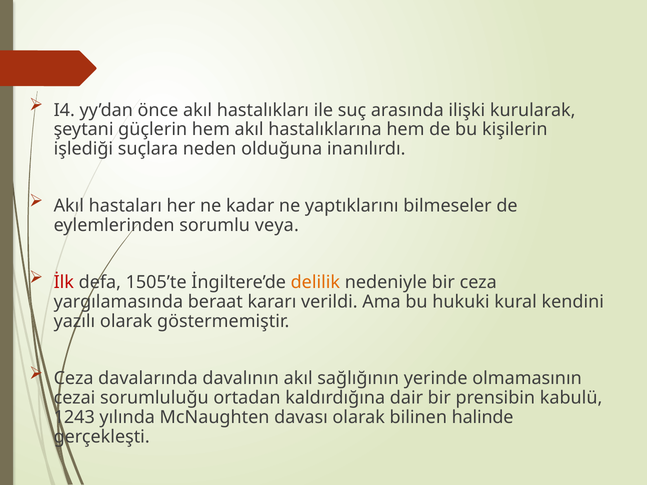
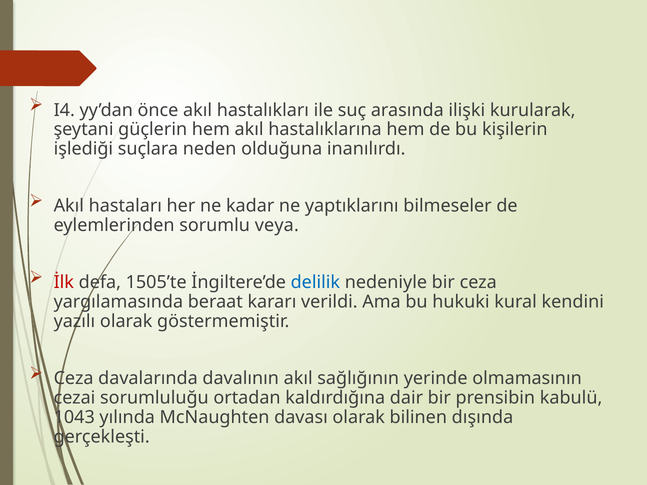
delilik colour: orange -> blue
1243: 1243 -> 1043
halinde: halinde -> dışında
